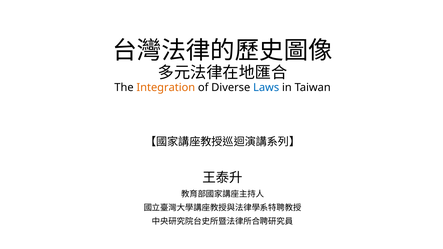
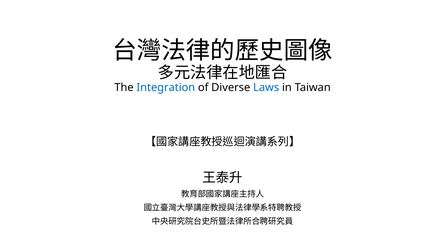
Integration colour: orange -> blue
